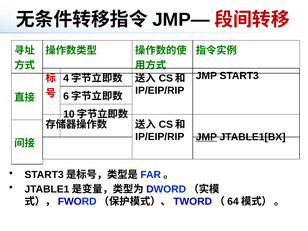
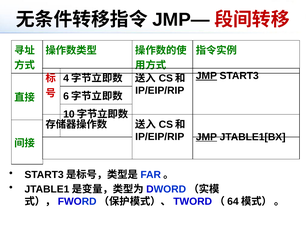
JMP at (206, 76) underline: none -> present
